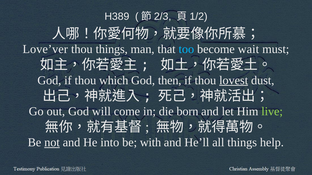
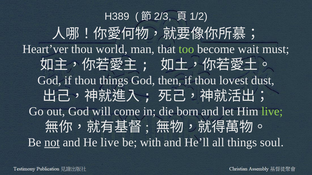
Love’ver: Love’ver -> Heart’ver
thou things: things -> world
too colour: light blue -> light green
thou which: which -> things
lovest underline: present -> none
He into: into -> live
help: help -> soul
